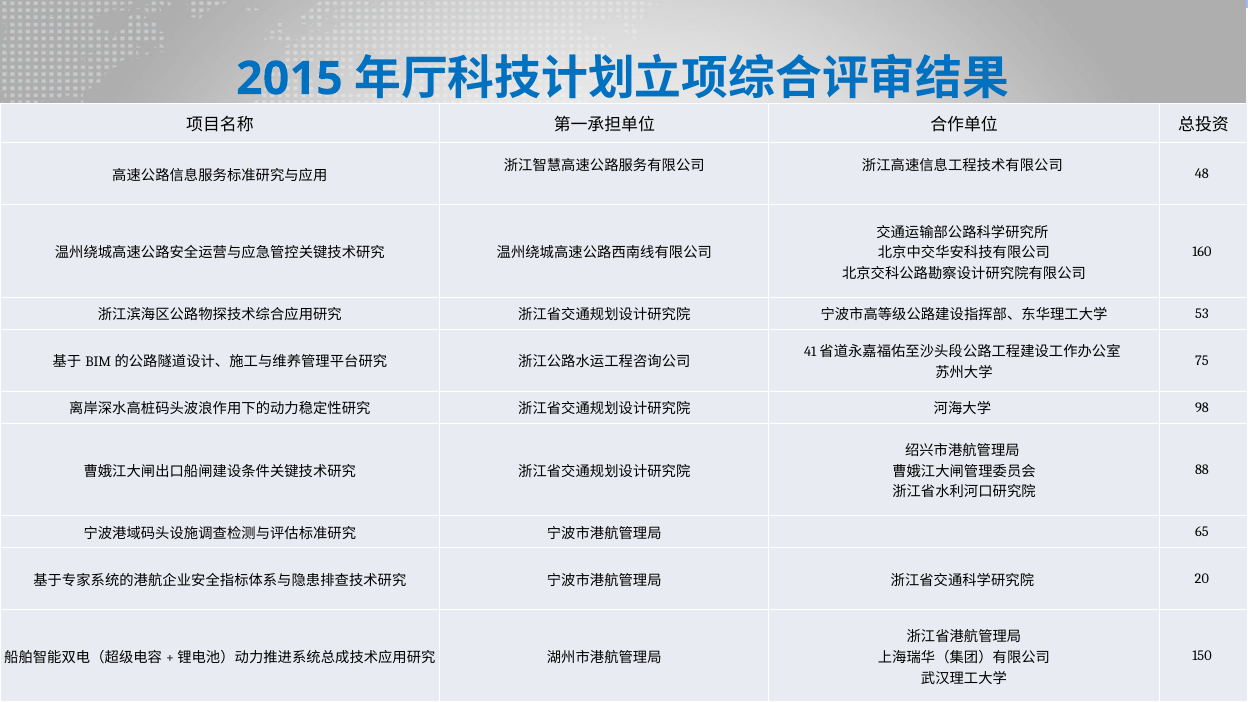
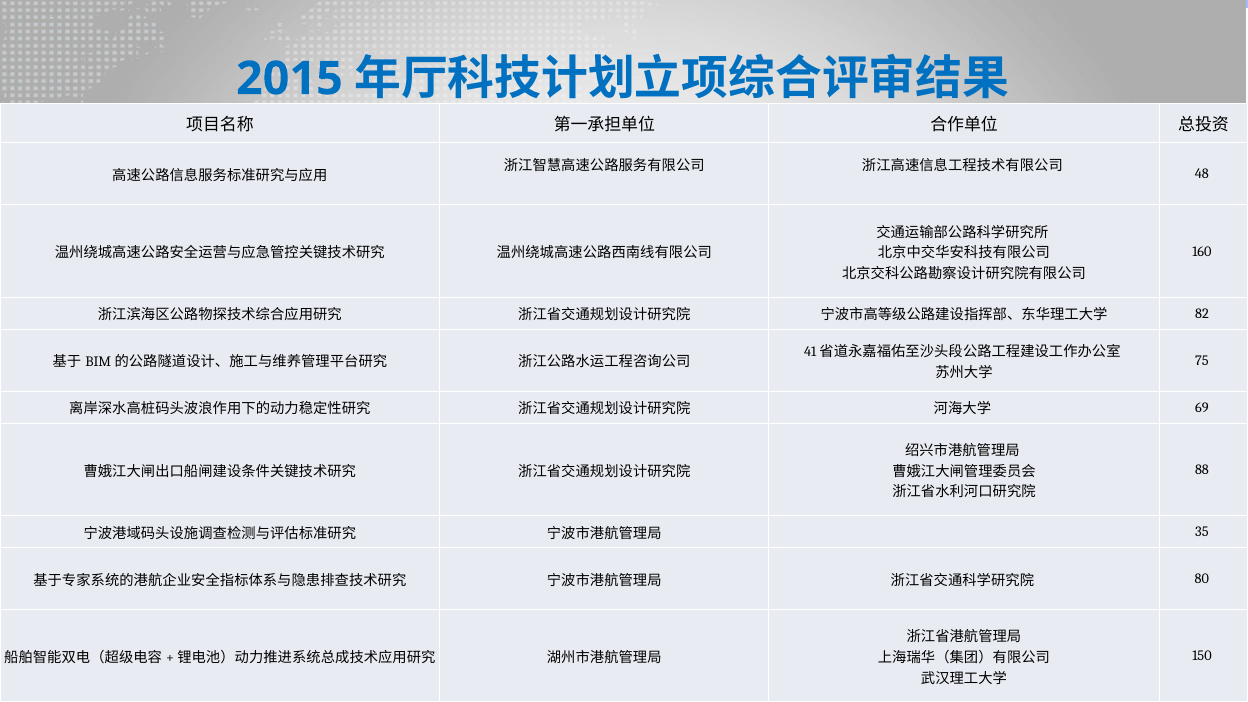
53: 53 -> 82
98: 98 -> 69
65: 65 -> 35
20: 20 -> 80
